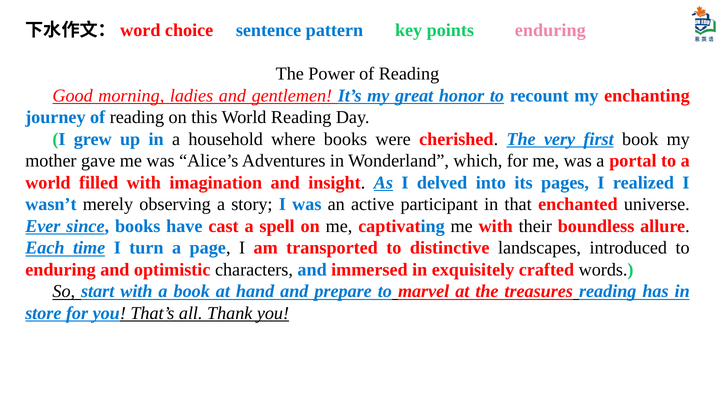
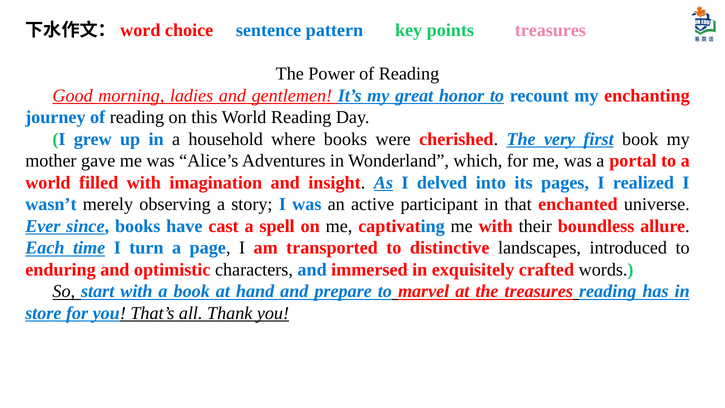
enduring at (550, 30): enduring -> treasures
